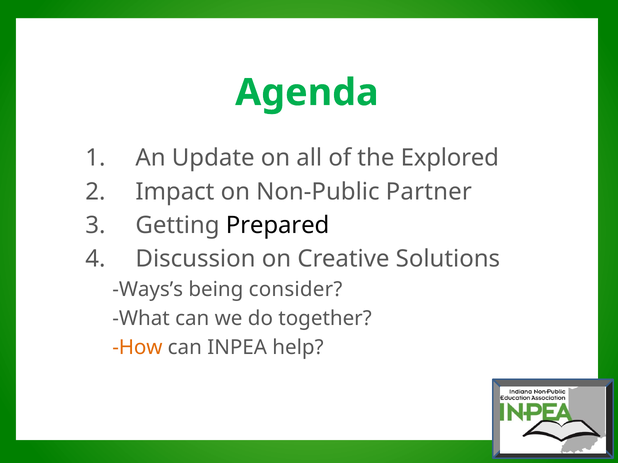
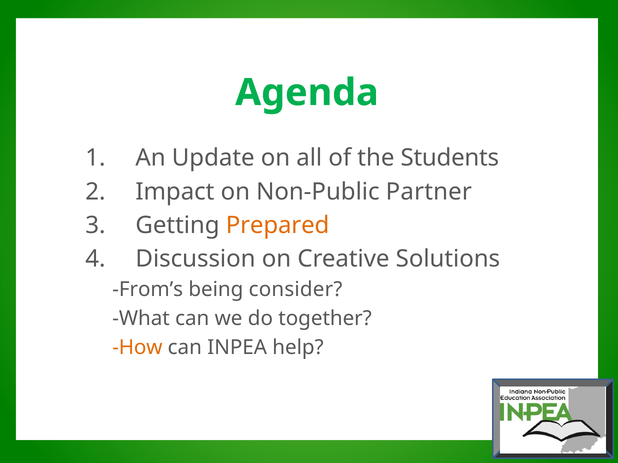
Explored: Explored -> Students
Prepared colour: black -> orange
Ways’s: Ways’s -> From’s
